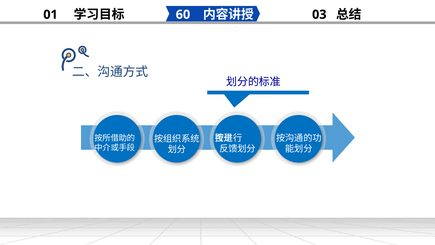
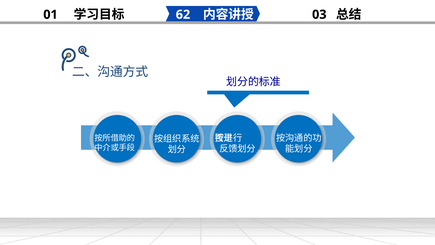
60: 60 -> 62
